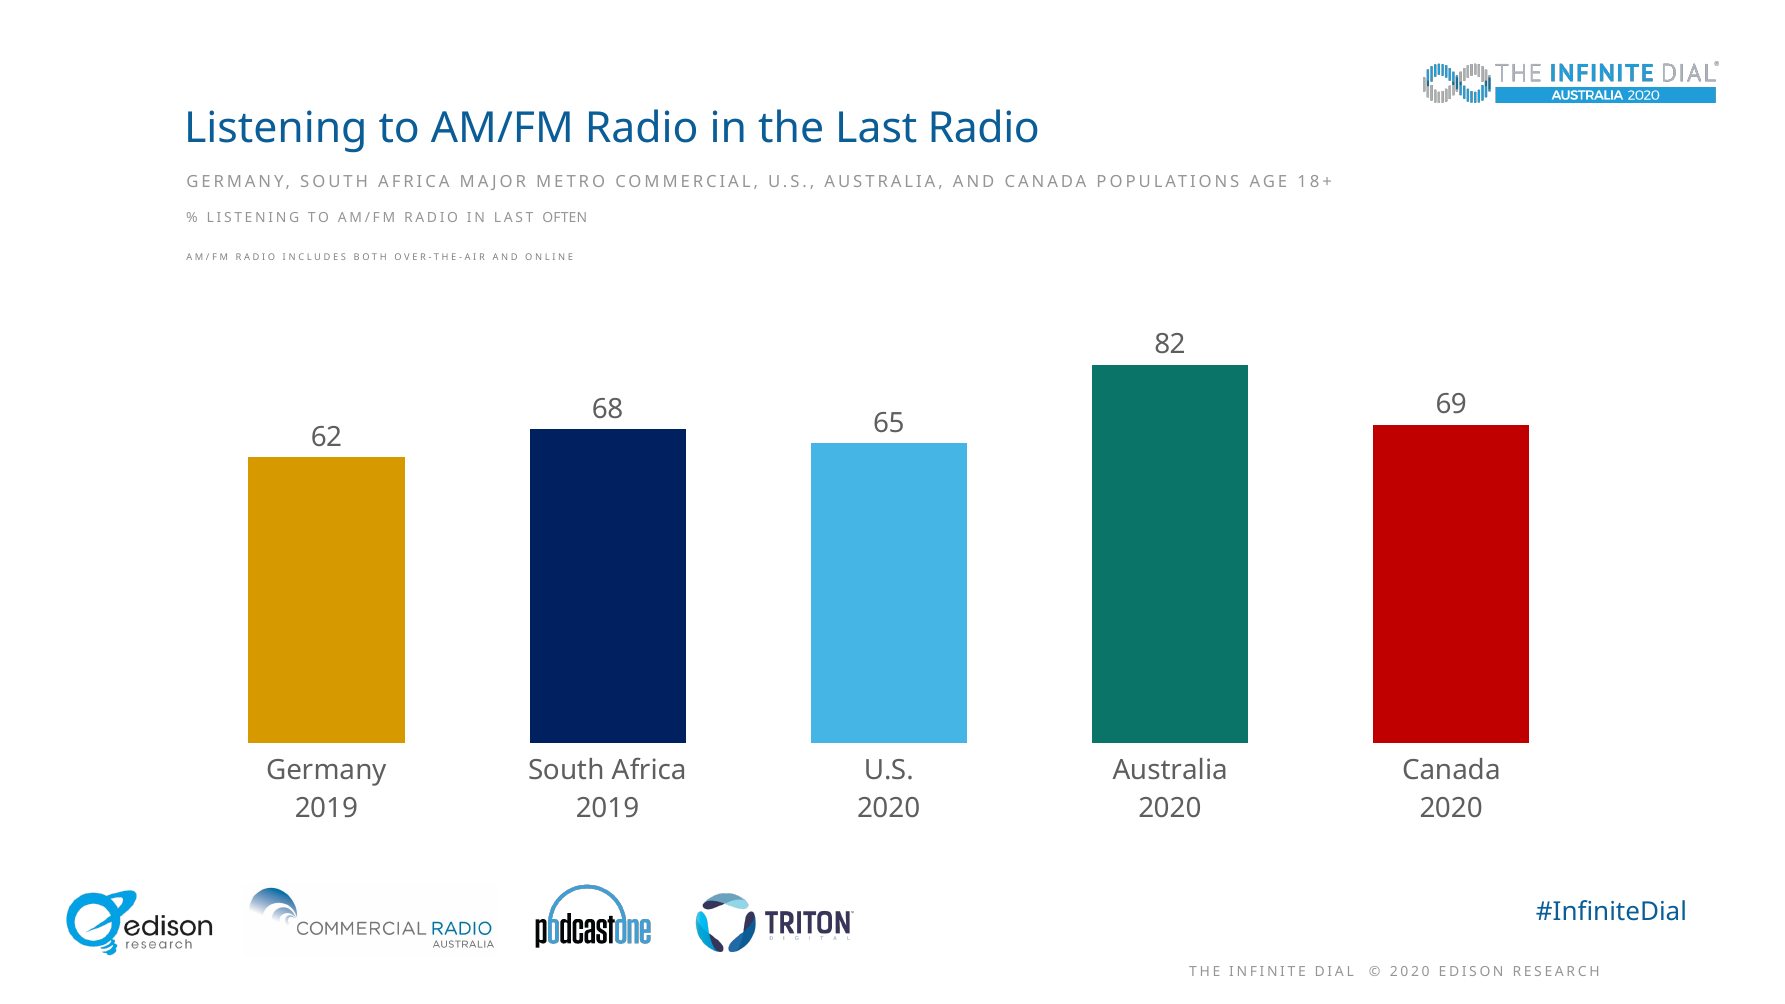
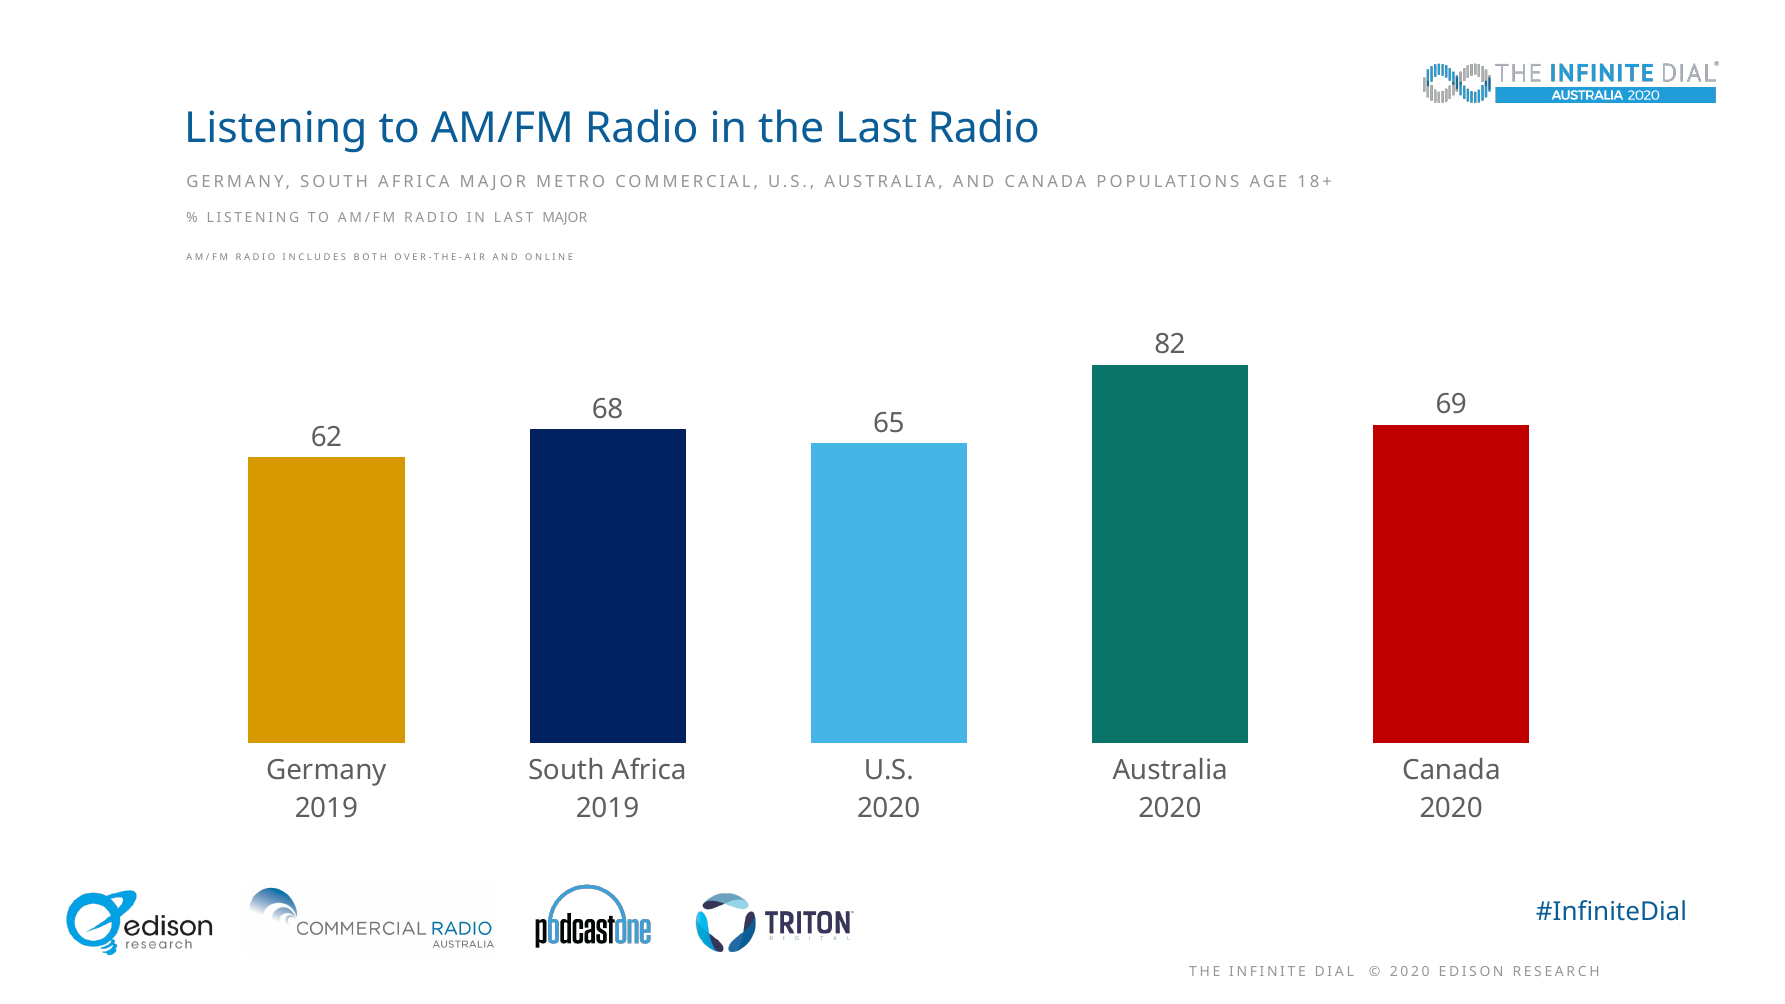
LAST OFTEN: OFTEN -> MAJOR
